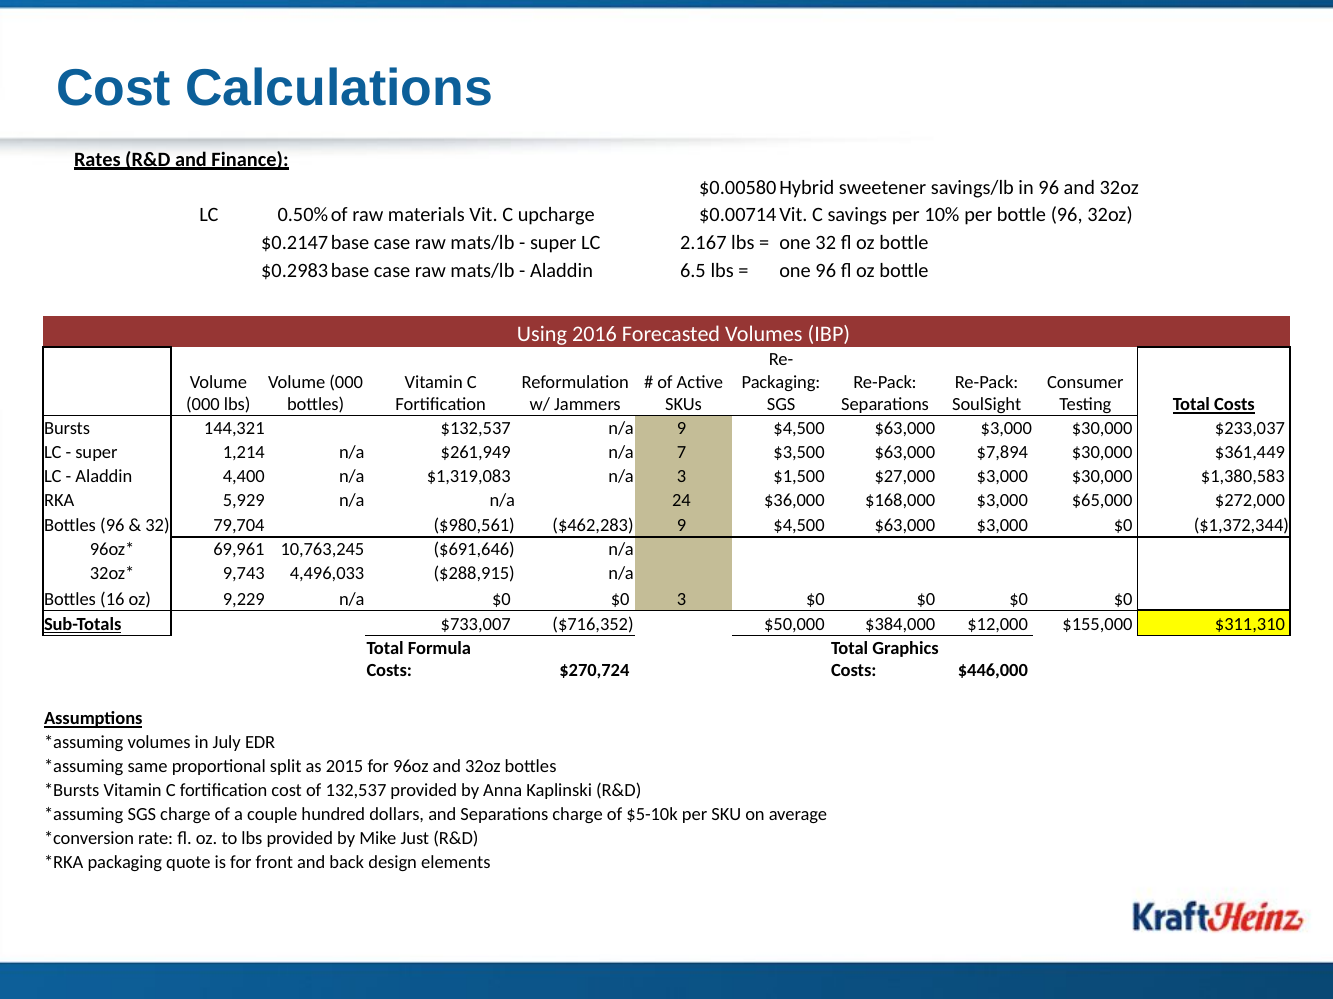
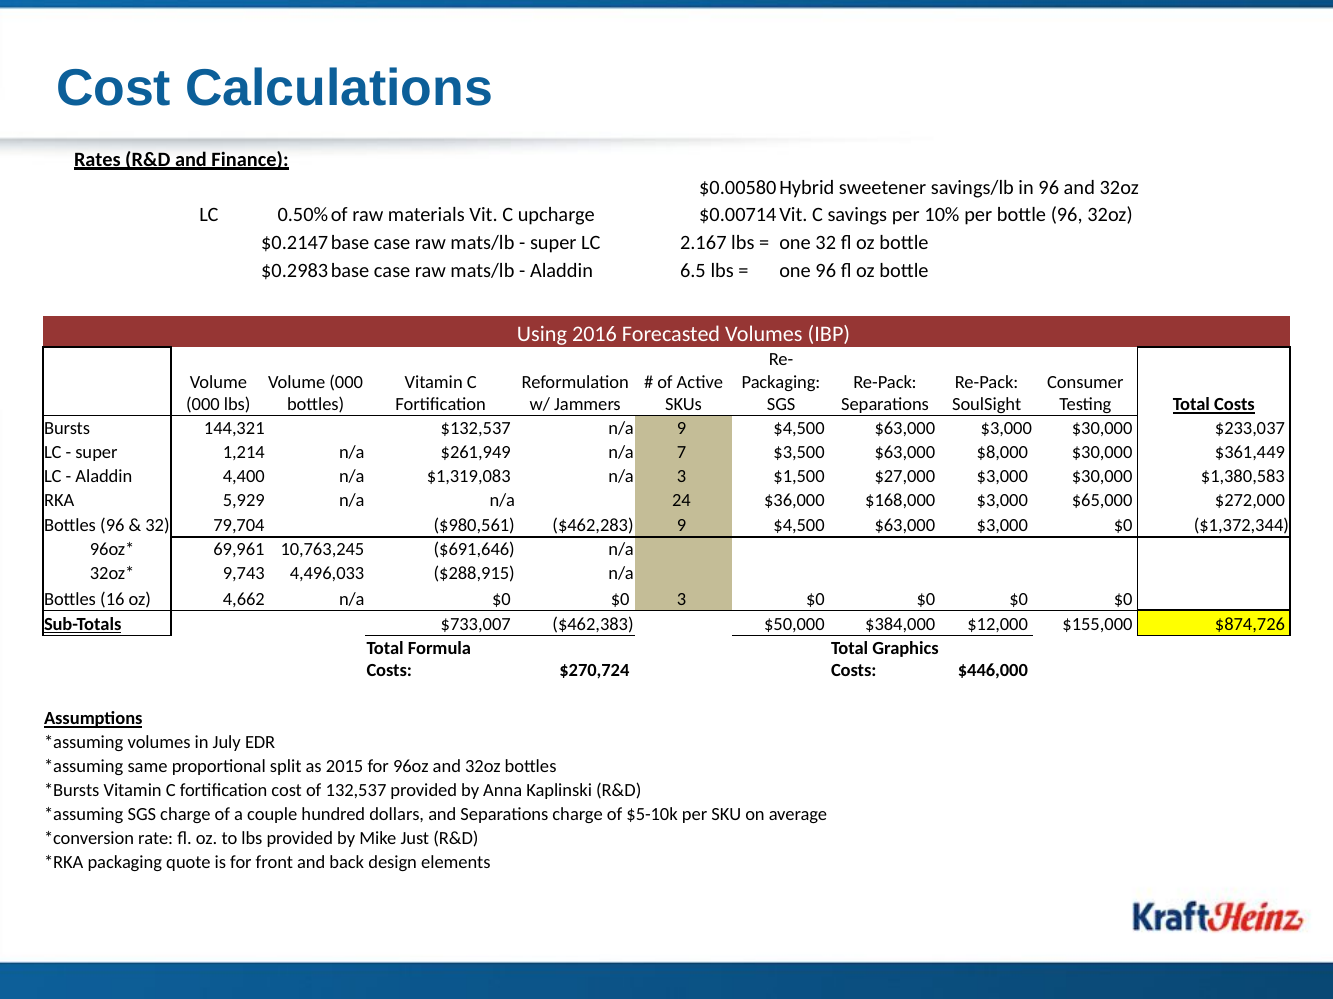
$7,894: $7,894 -> $8,000
9,229: 9,229 -> 4,662
$716,352: $716,352 -> $462,383
$311,310: $311,310 -> $874,726
